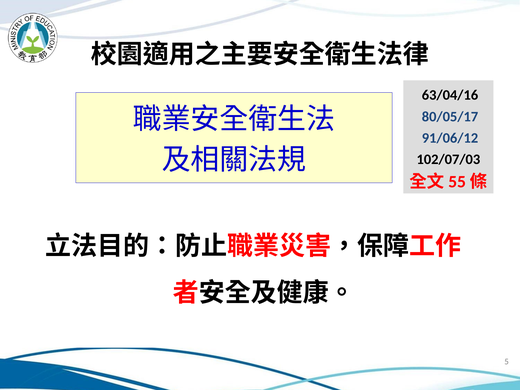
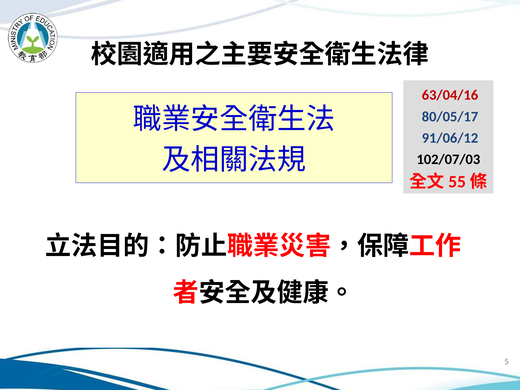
63/04/16 colour: black -> red
